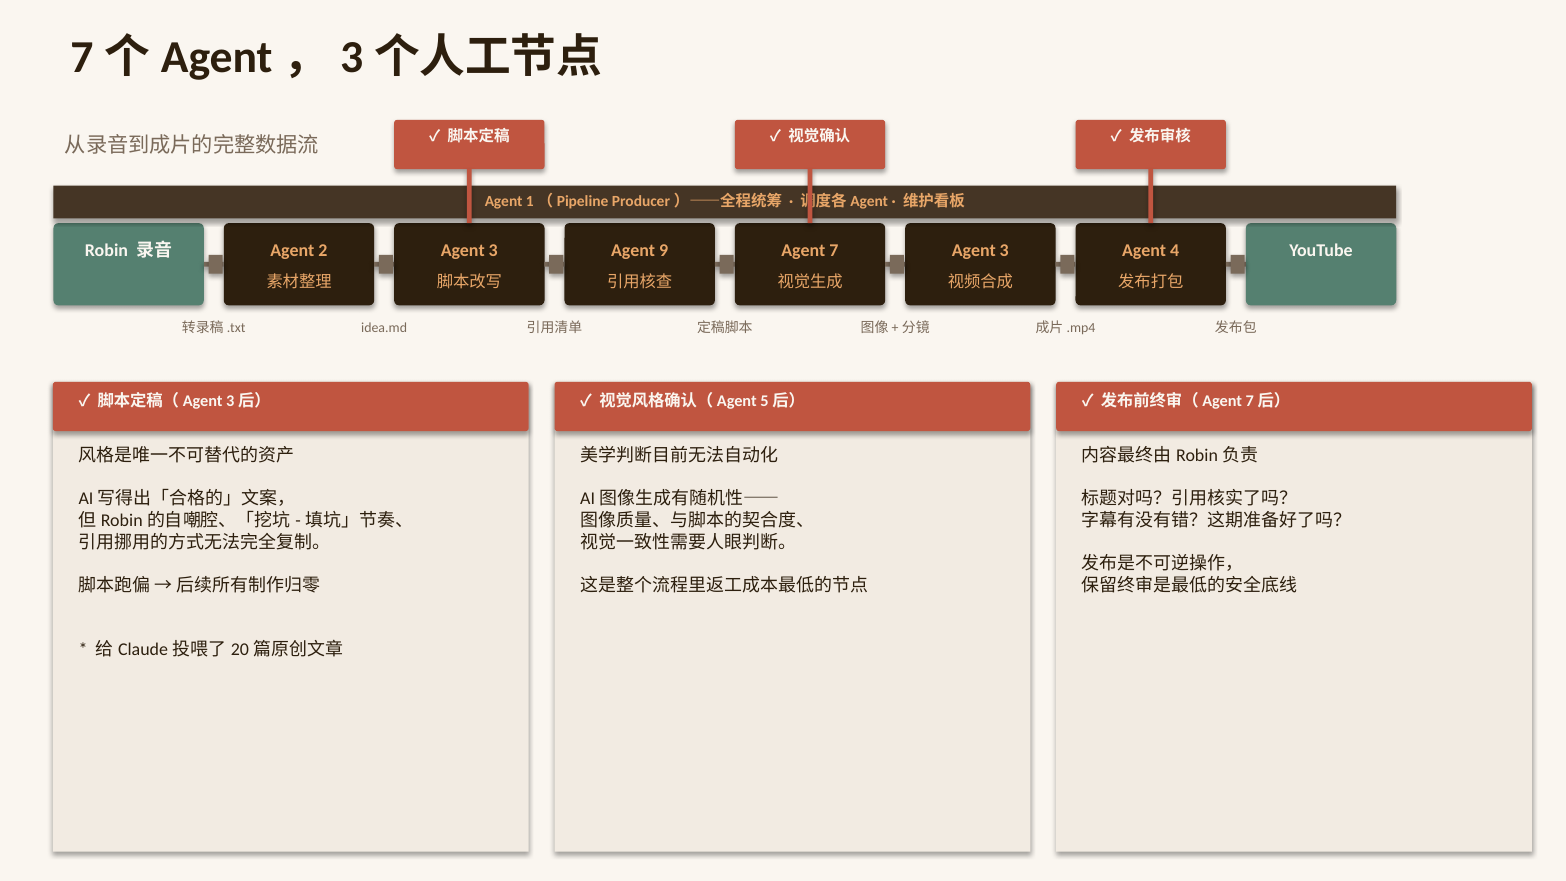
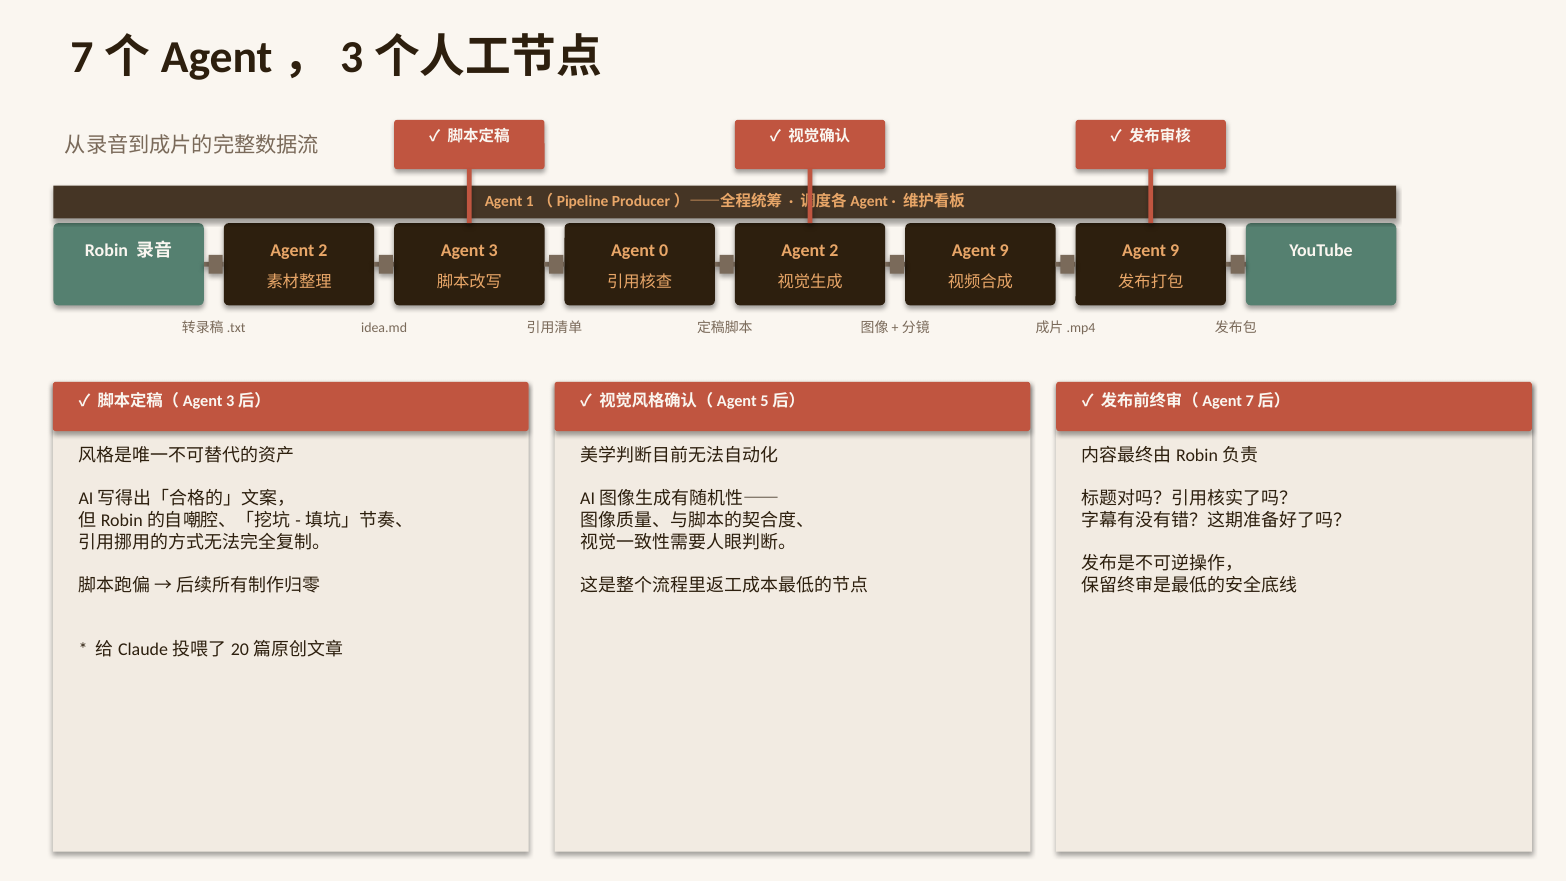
9: 9 -> 0
7 at (834, 250): 7 -> 2
3 at (1004, 250): 3 -> 9
4 at (1175, 250): 4 -> 9
